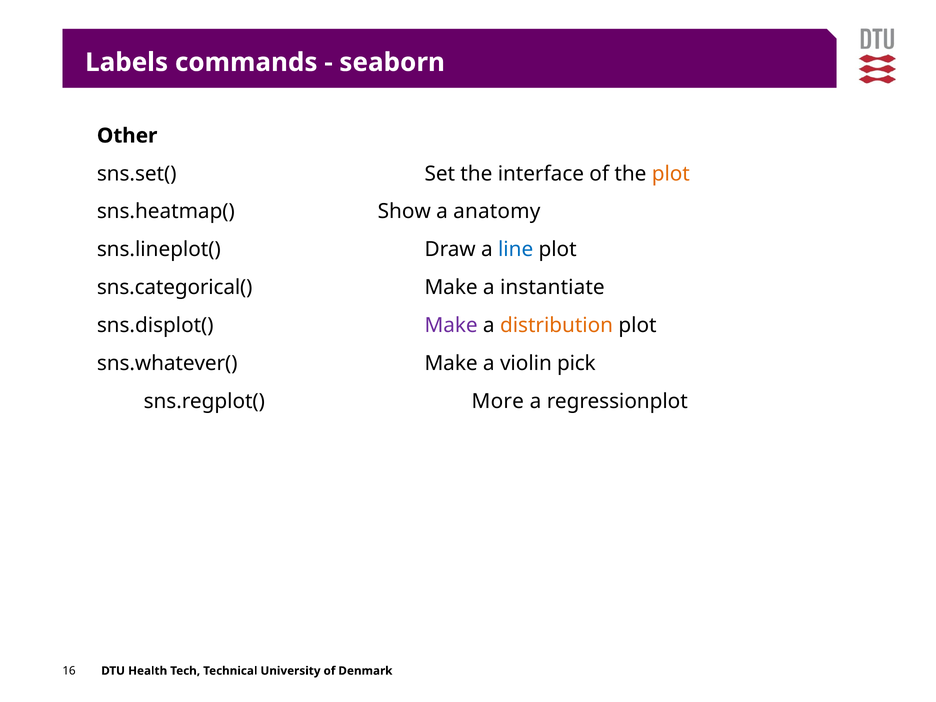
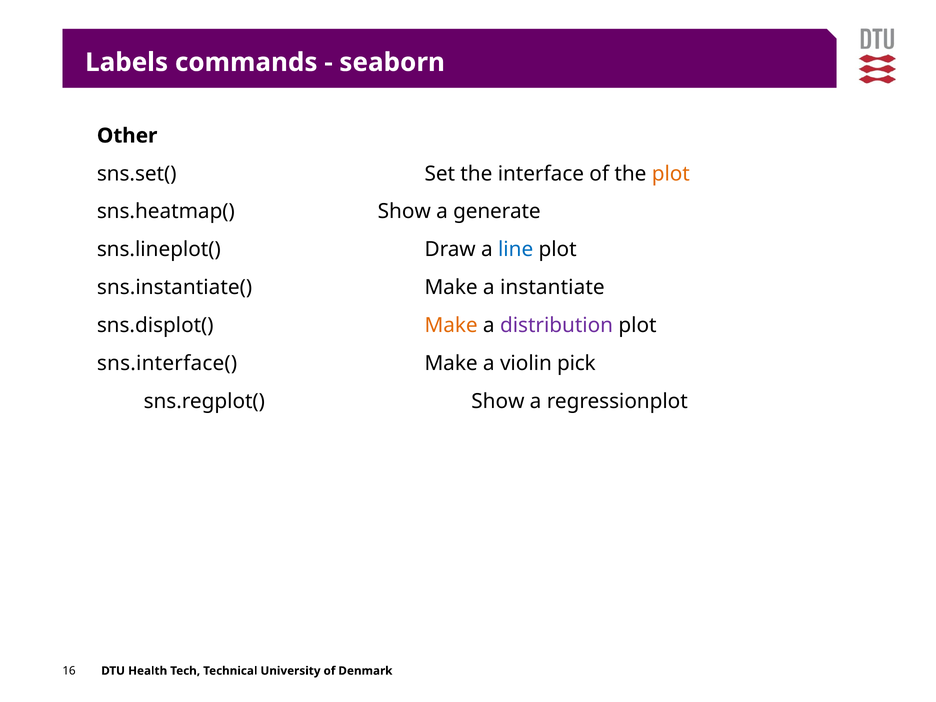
anatomy: anatomy -> generate
sns.categorical(: sns.categorical( -> sns.instantiate(
Make at (451, 325) colour: purple -> orange
distribution colour: orange -> purple
sns.whatever(: sns.whatever( -> sns.interface(
sns.regplot( More: More -> Show
